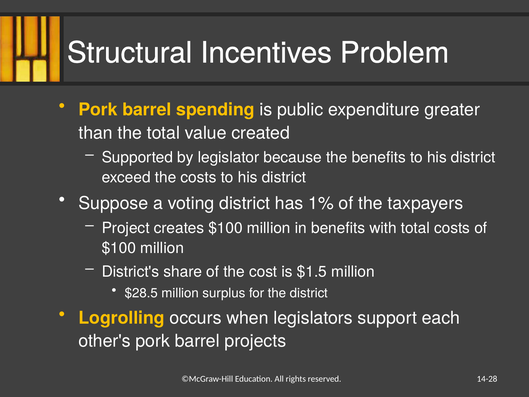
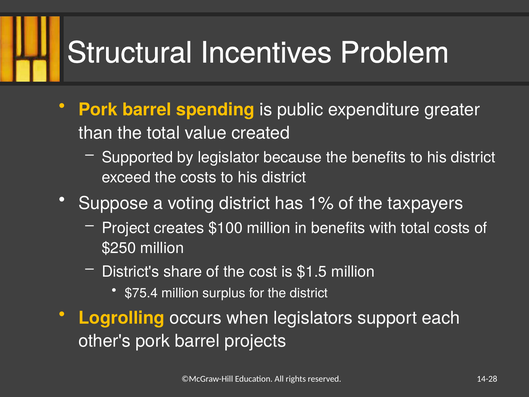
$100 at (119, 248): $100 -> $250
$28.5: $28.5 -> $75.4
